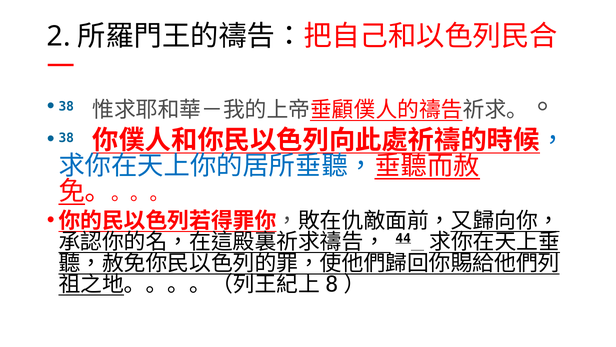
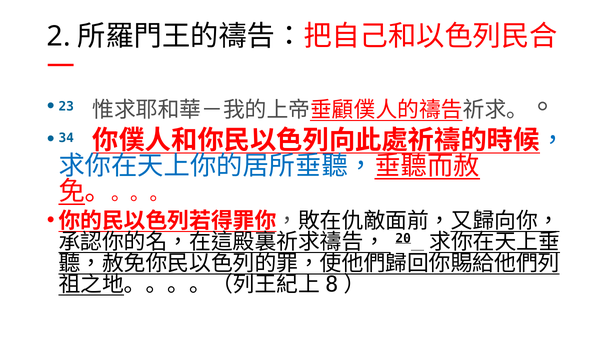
38 at (66, 106): 38 -> 23
38 at (66, 138): 38 -> 34
44: 44 -> 20
